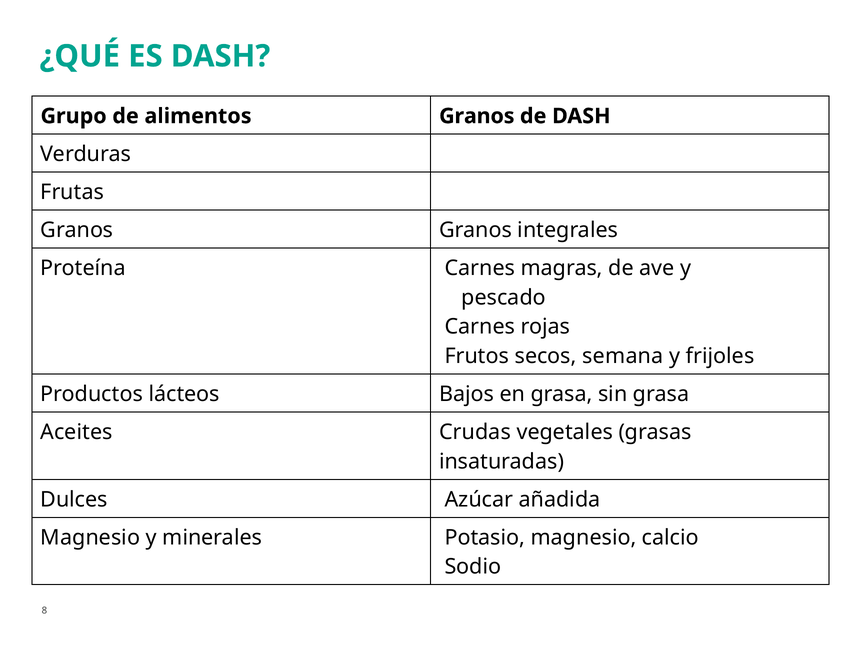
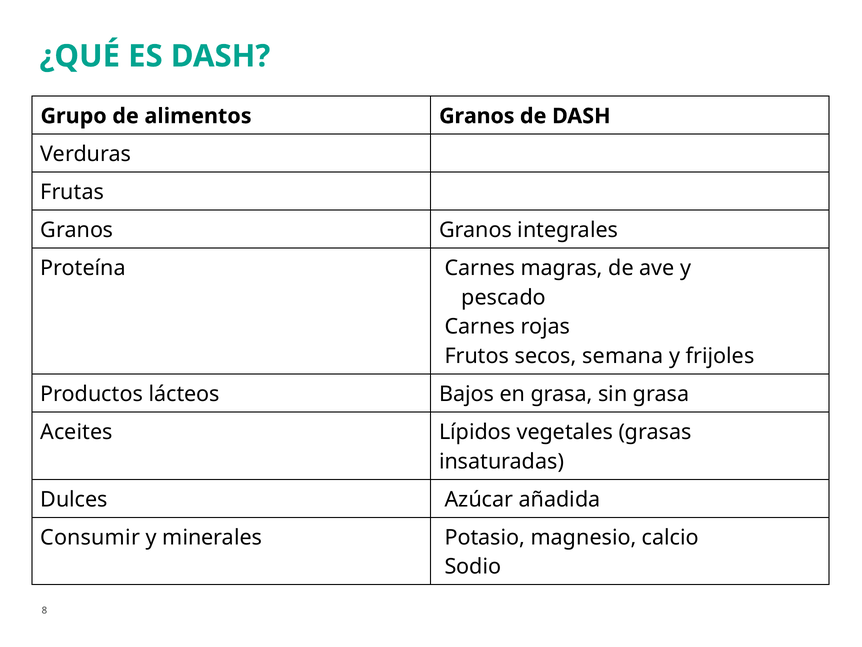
Crudas: Crudas -> Lípidos
Magnesio at (90, 537): Magnesio -> Consumir
